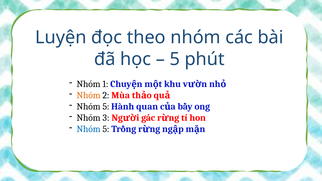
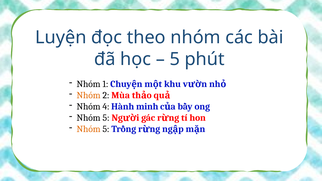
5 at (106, 107): 5 -> 4
quan: quan -> minh
3 at (106, 118): 3 -> 5
Nhóm at (89, 129) colour: blue -> orange
